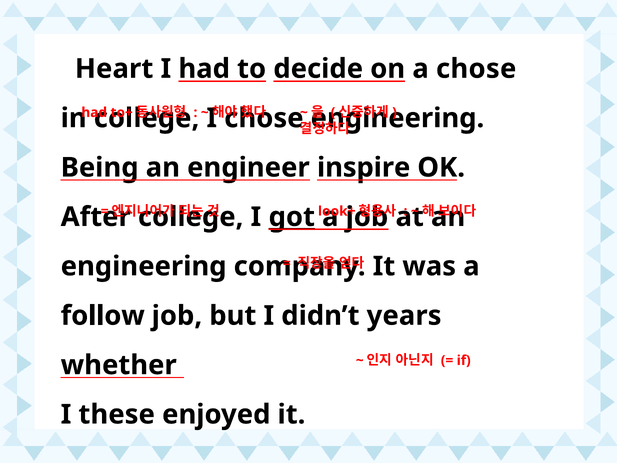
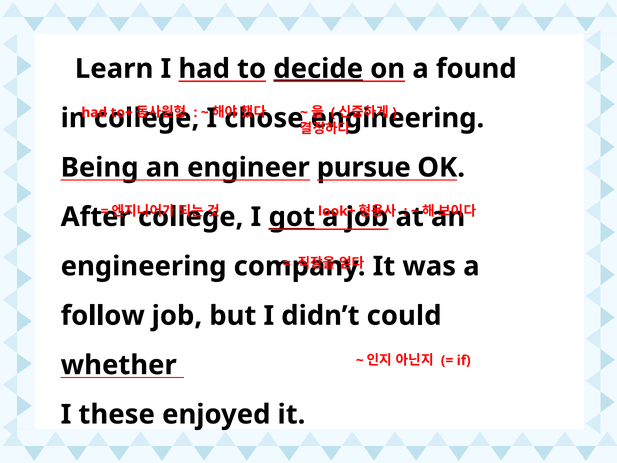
Heart: Heart -> Learn
decide underline: none -> present
a chose: chose -> found
inspire: inspire -> pursue
years: years -> could
